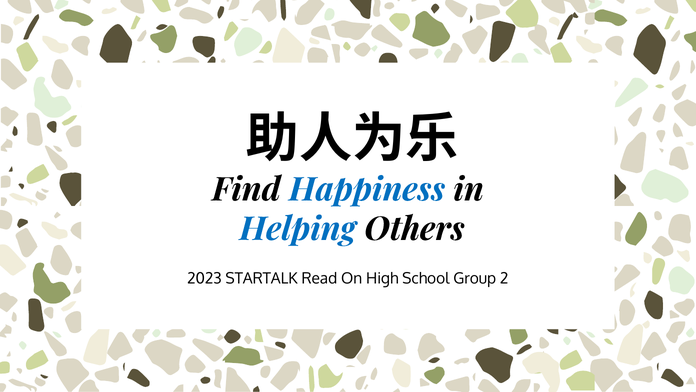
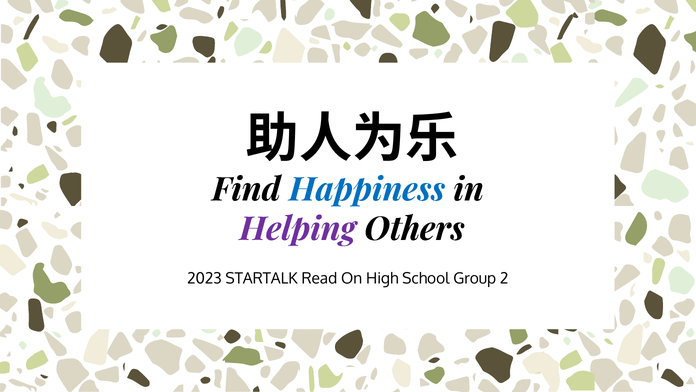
Helping colour: blue -> purple
